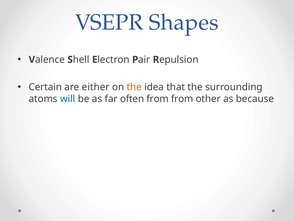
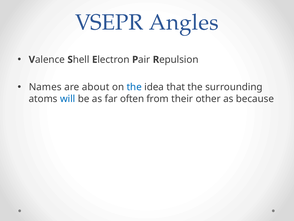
Shapes: Shapes -> Angles
Certain: Certain -> Names
either: either -> about
the at (134, 87) colour: orange -> blue
from from: from -> their
